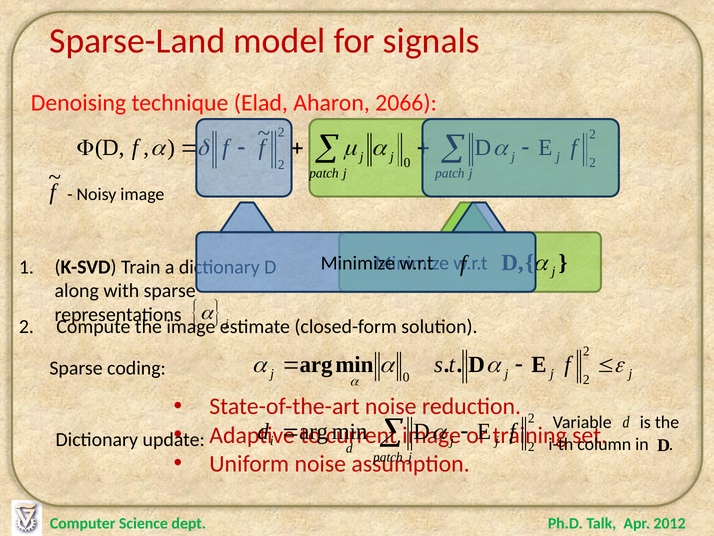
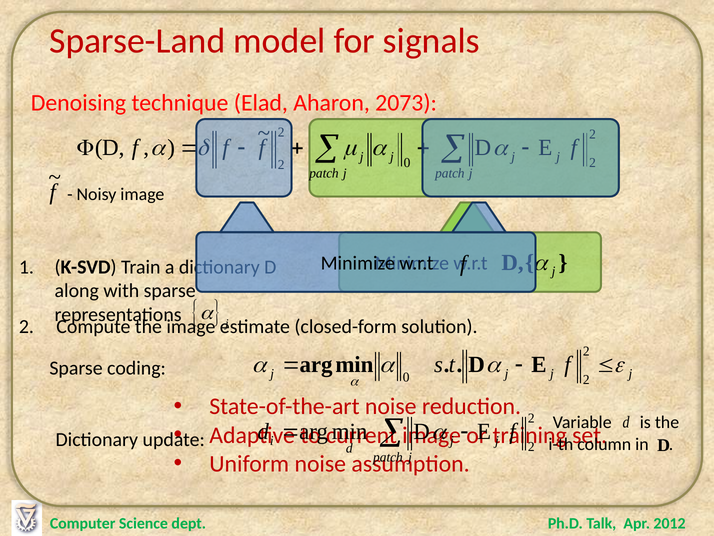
2066: 2066 -> 2073
